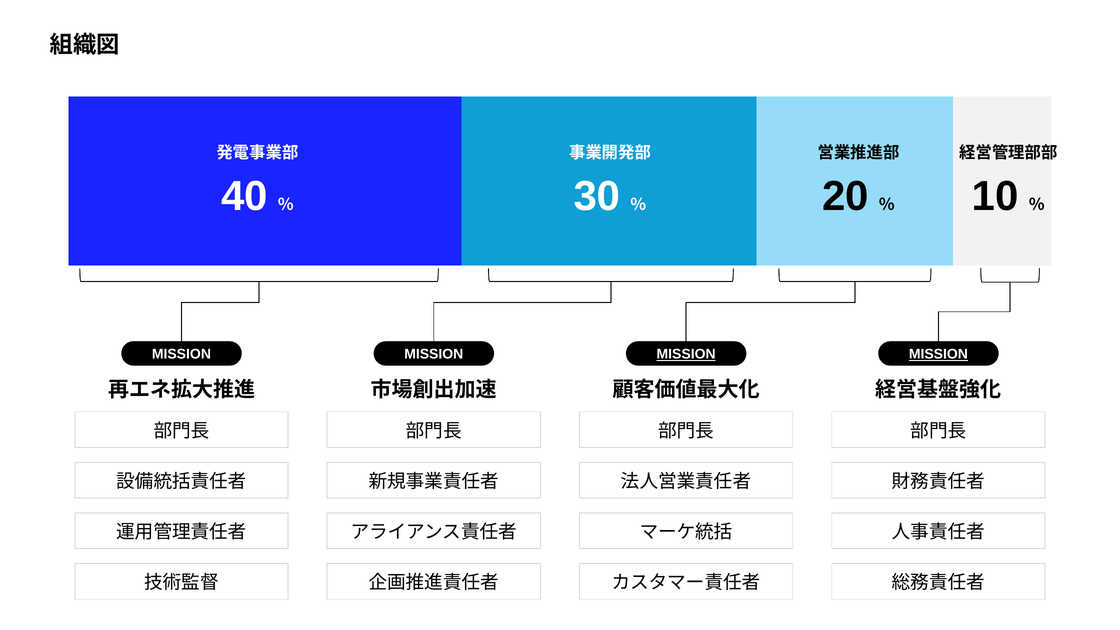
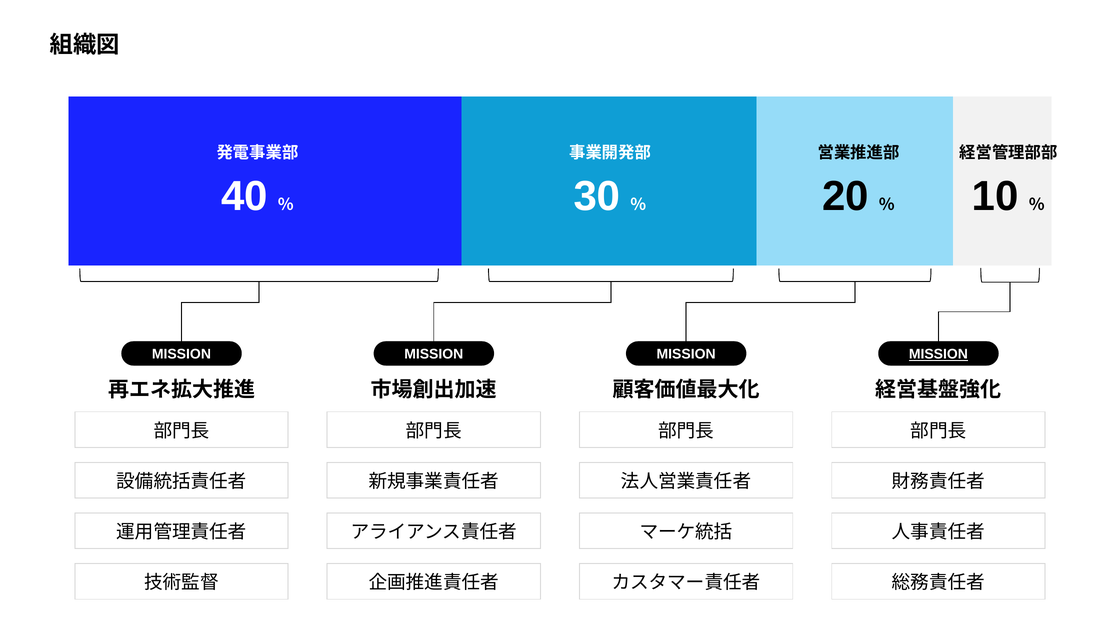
MISSION at (686, 354) underline: present -> none
